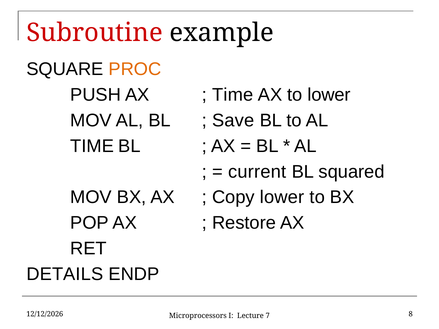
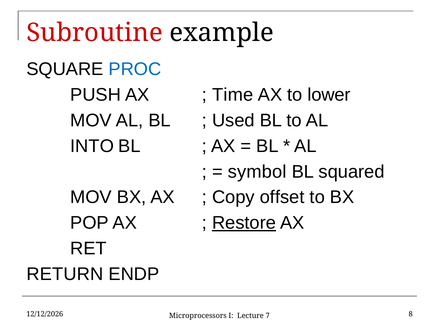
PROC colour: orange -> blue
Save: Save -> Used
TIME at (92, 146): TIME -> INTO
current: current -> symbol
Copy lower: lower -> offset
Restore underline: none -> present
DETAILS: DETAILS -> RETURN
